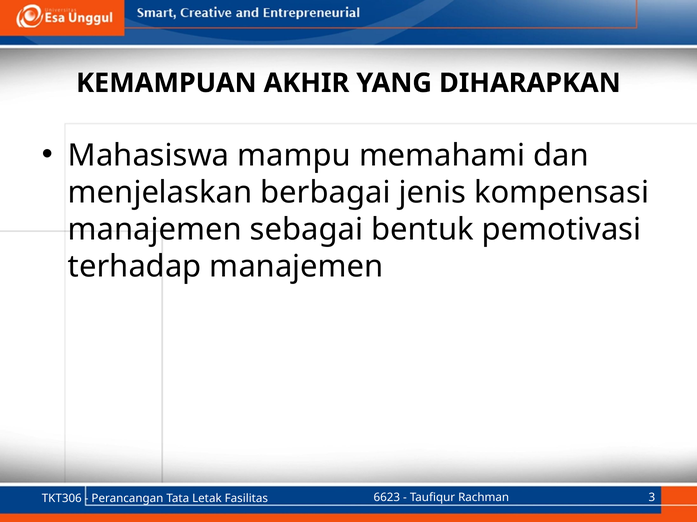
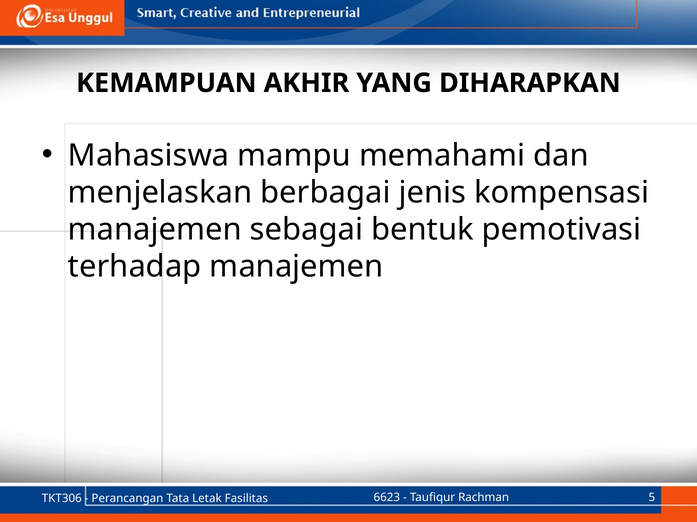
3: 3 -> 5
